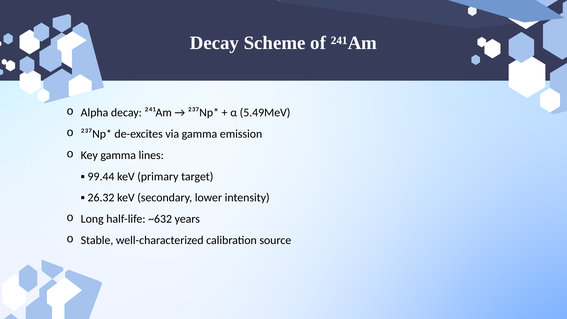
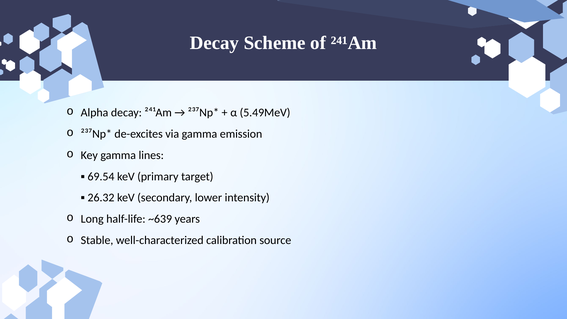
99.44: 99.44 -> 69.54
~632: ~632 -> ~639
